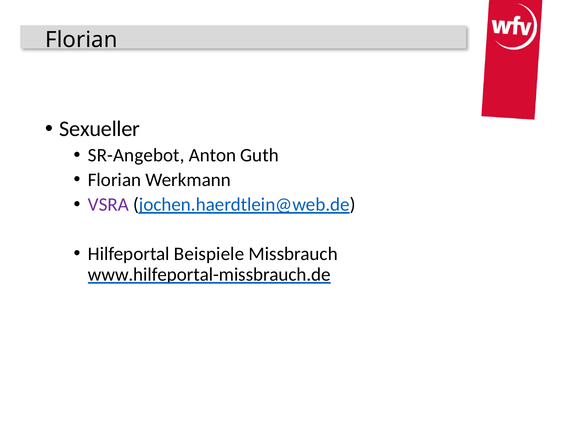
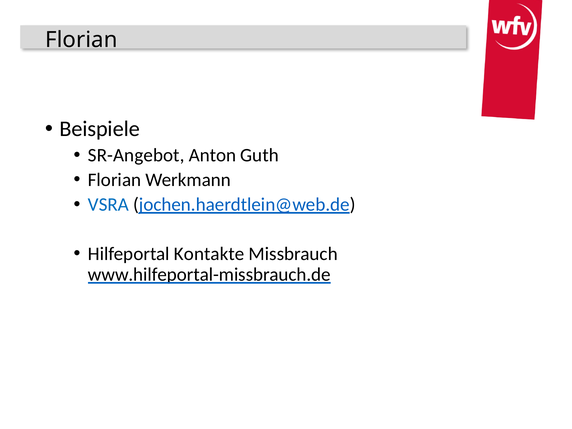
Sexueller: Sexueller -> Beispiele
VSRA colour: purple -> blue
Beispiele: Beispiele -> Kontakte
